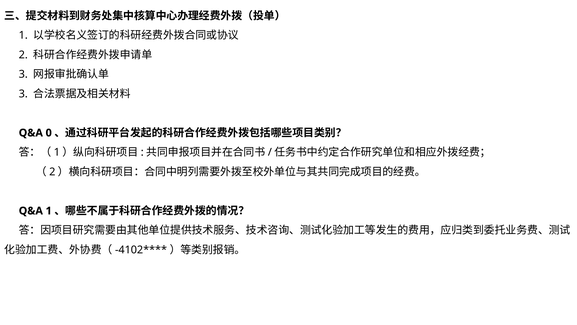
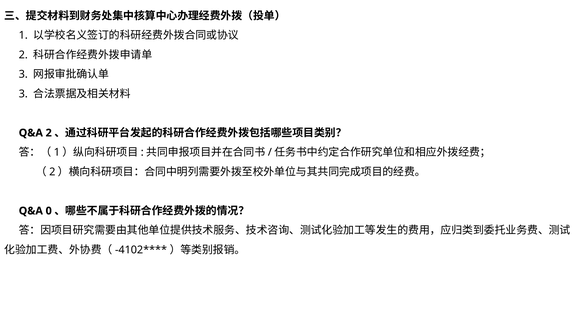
Q&A 0: 0 -> 2
Q&A 1: 1 -> 0
